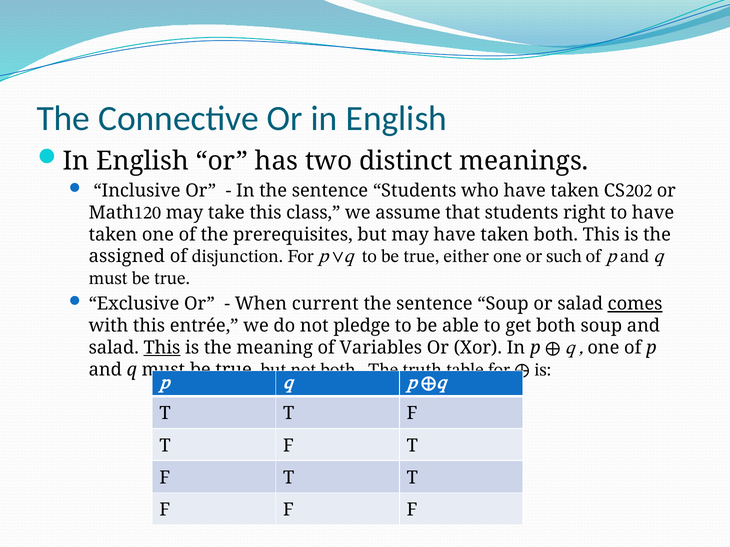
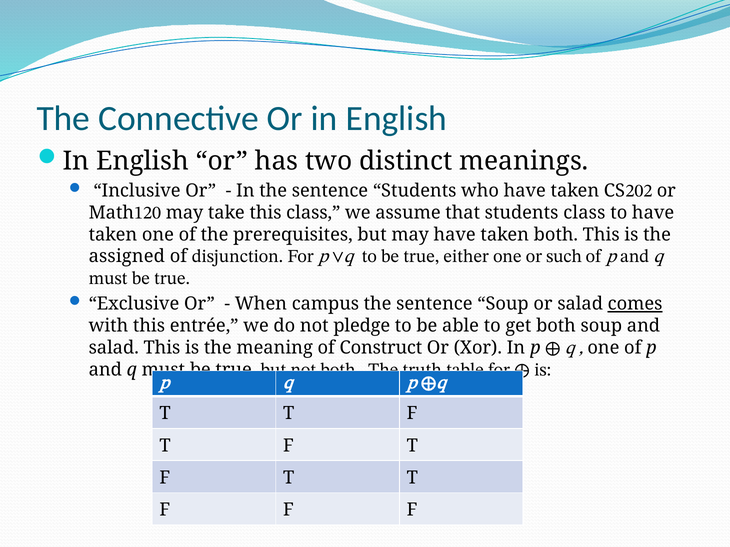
students right: right -> class
current: current -> campus
This at (162, 348) underline: present -> none
Variables: Variables -> Construct
